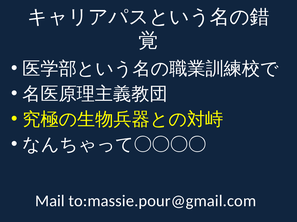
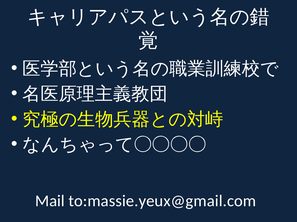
to:massie.pour@gmail.com: to:massie.pour@gmail.com -> to:massie.yeux@gmail.com
